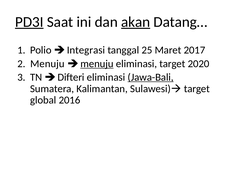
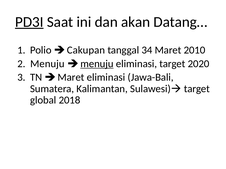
akan underline: present -> none
Integrasi: Integrasi -> Cakupan
25: 25 -> 34
2017: 2017 -> 2010
Difteri at (71, 77): Difteri -> Maret
Jawa-Bali underline: present -> none
2016: 2016 -> 2018
